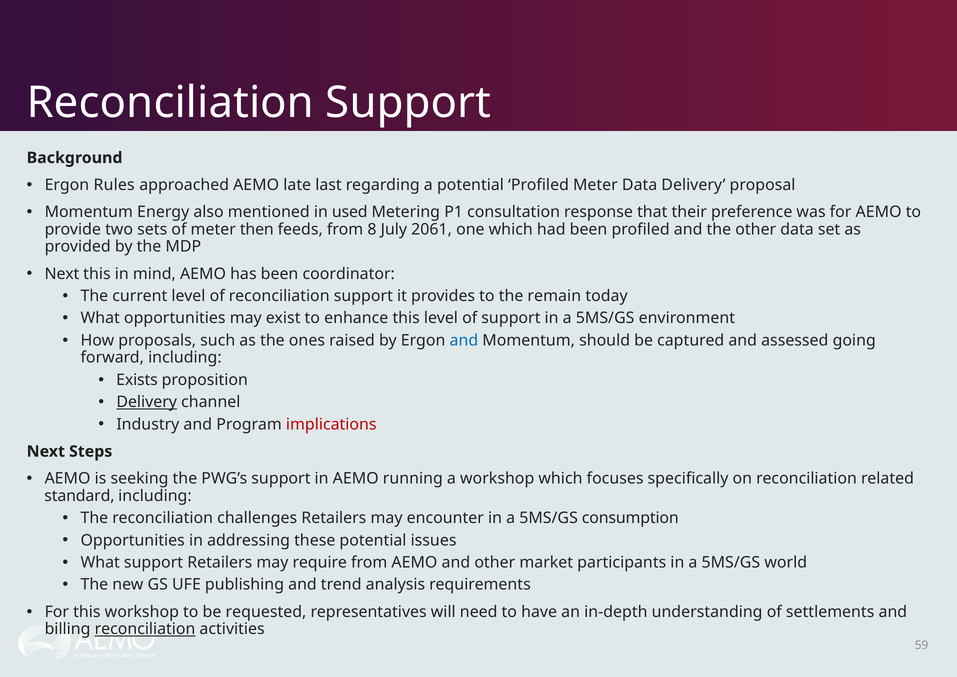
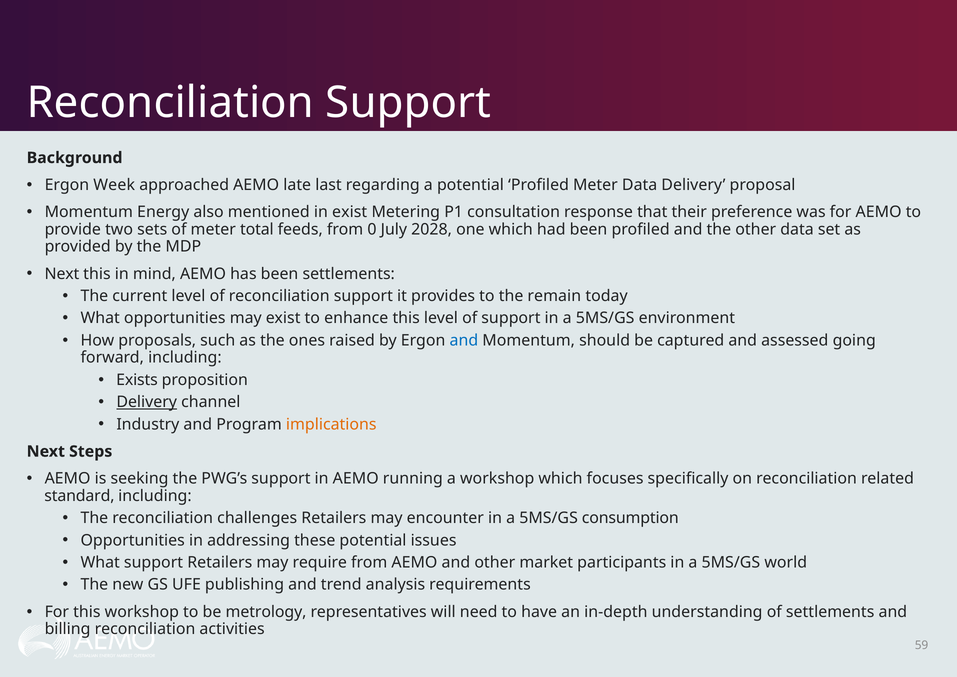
Rules: Rules -> Week
in used: used -> exist
then: then -> total
8: 8 -> 0
2061: 2061 -> 2028
been coordinator: coordinator -> settlements
implications colour: red -> orange
requested: requested -> metrology
reconciliation at (145, 629) underline: present -> none
